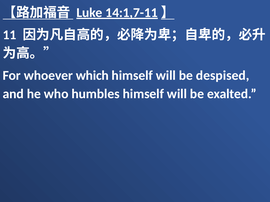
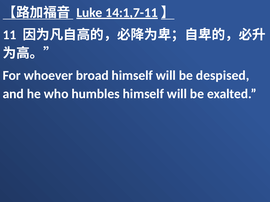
which: which -> broad
